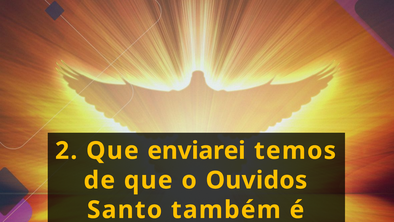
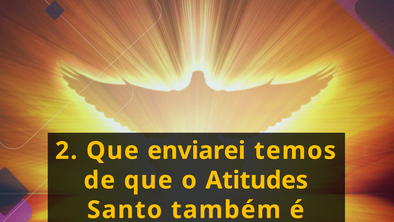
Ouvidos: Ouvidos -> Atitudes
